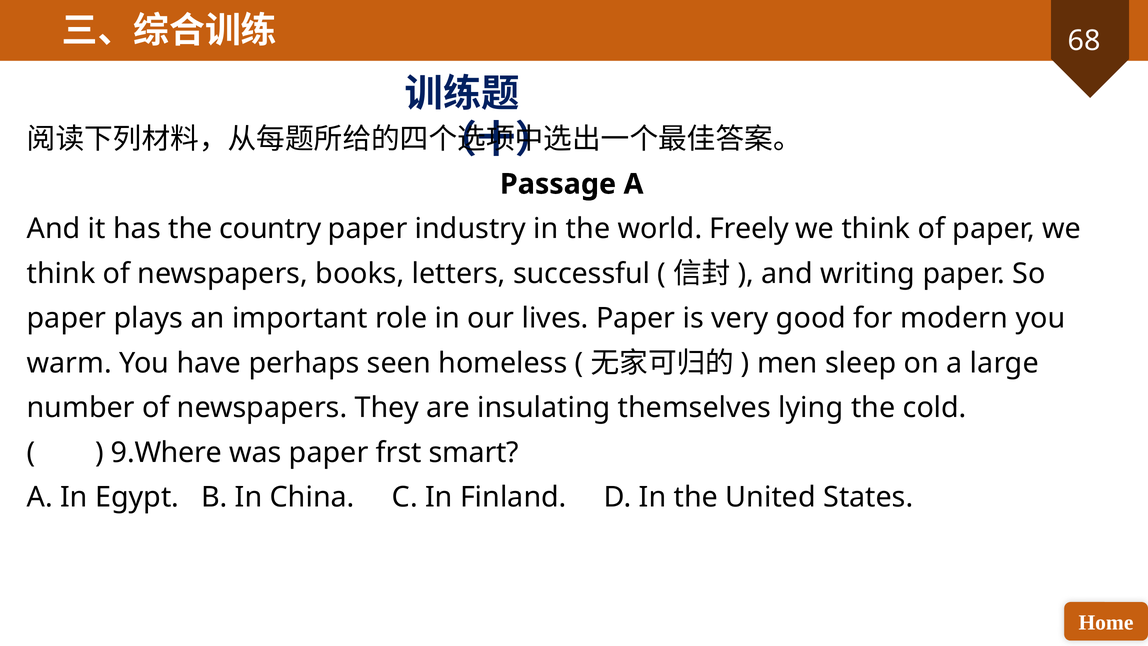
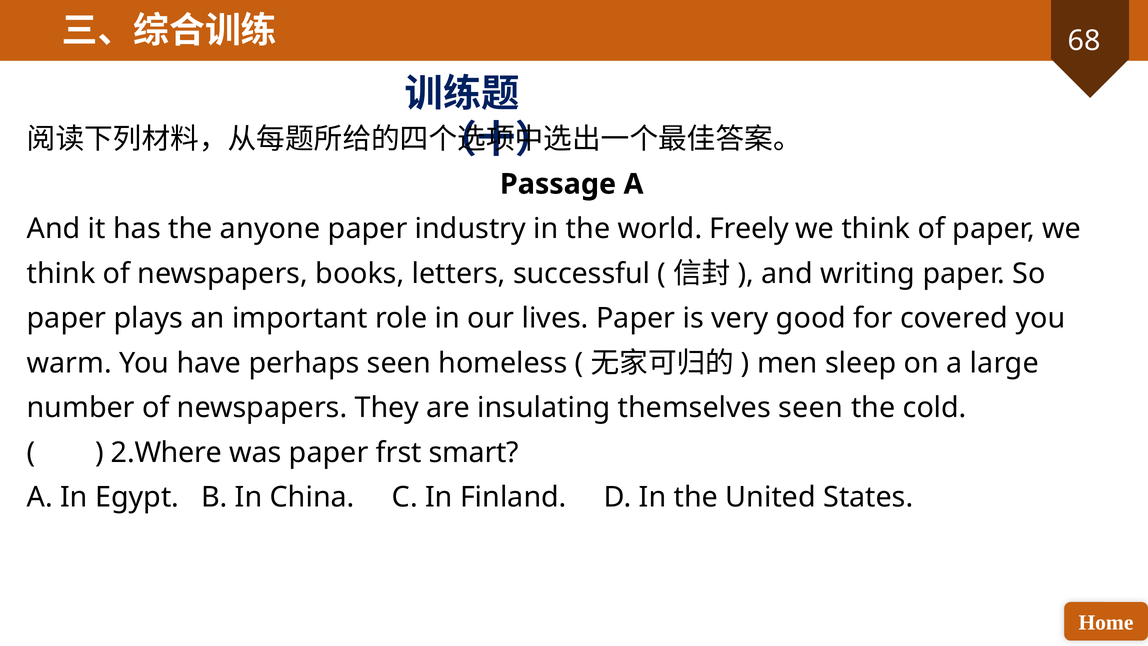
country: country -> anyone
modern: modern -> covered
themselves lying: lying -> seen
9.Where: 9.Where -> 2.Where
